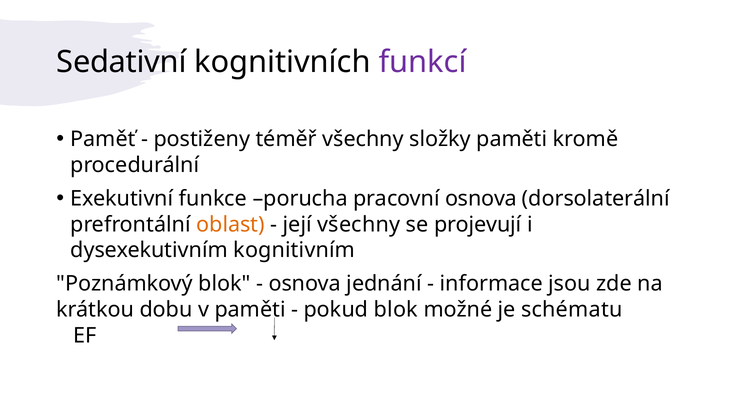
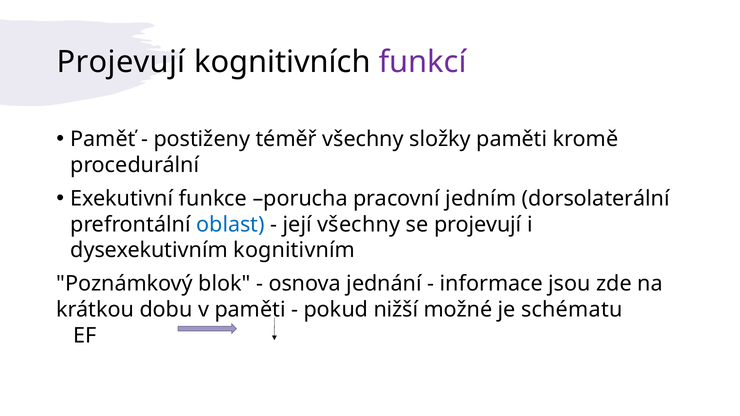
Sedativní at (121, 62): Sedativní -> Projevují
pracovní osnova: osnova -> jedním
oblast colour: orange -> blue
pokud blok: blok -> nižší
